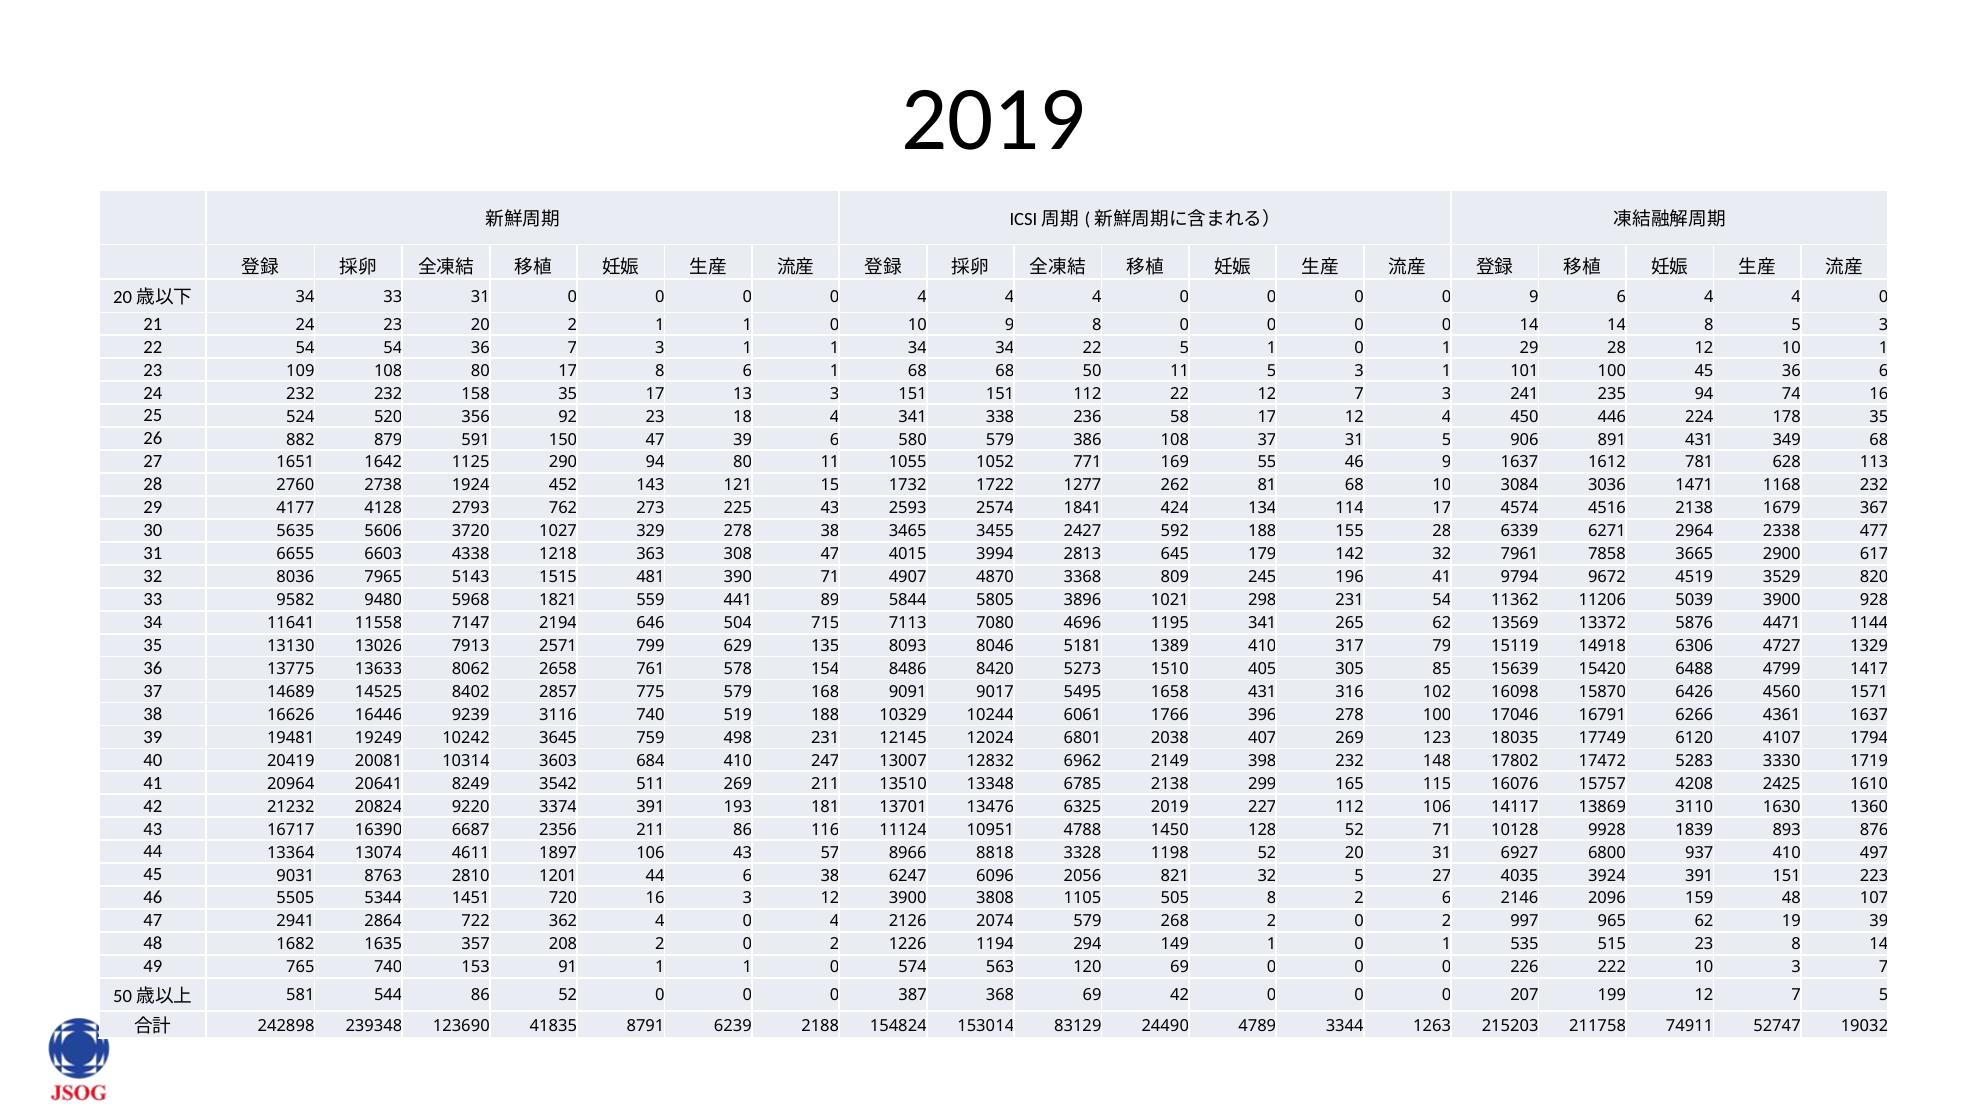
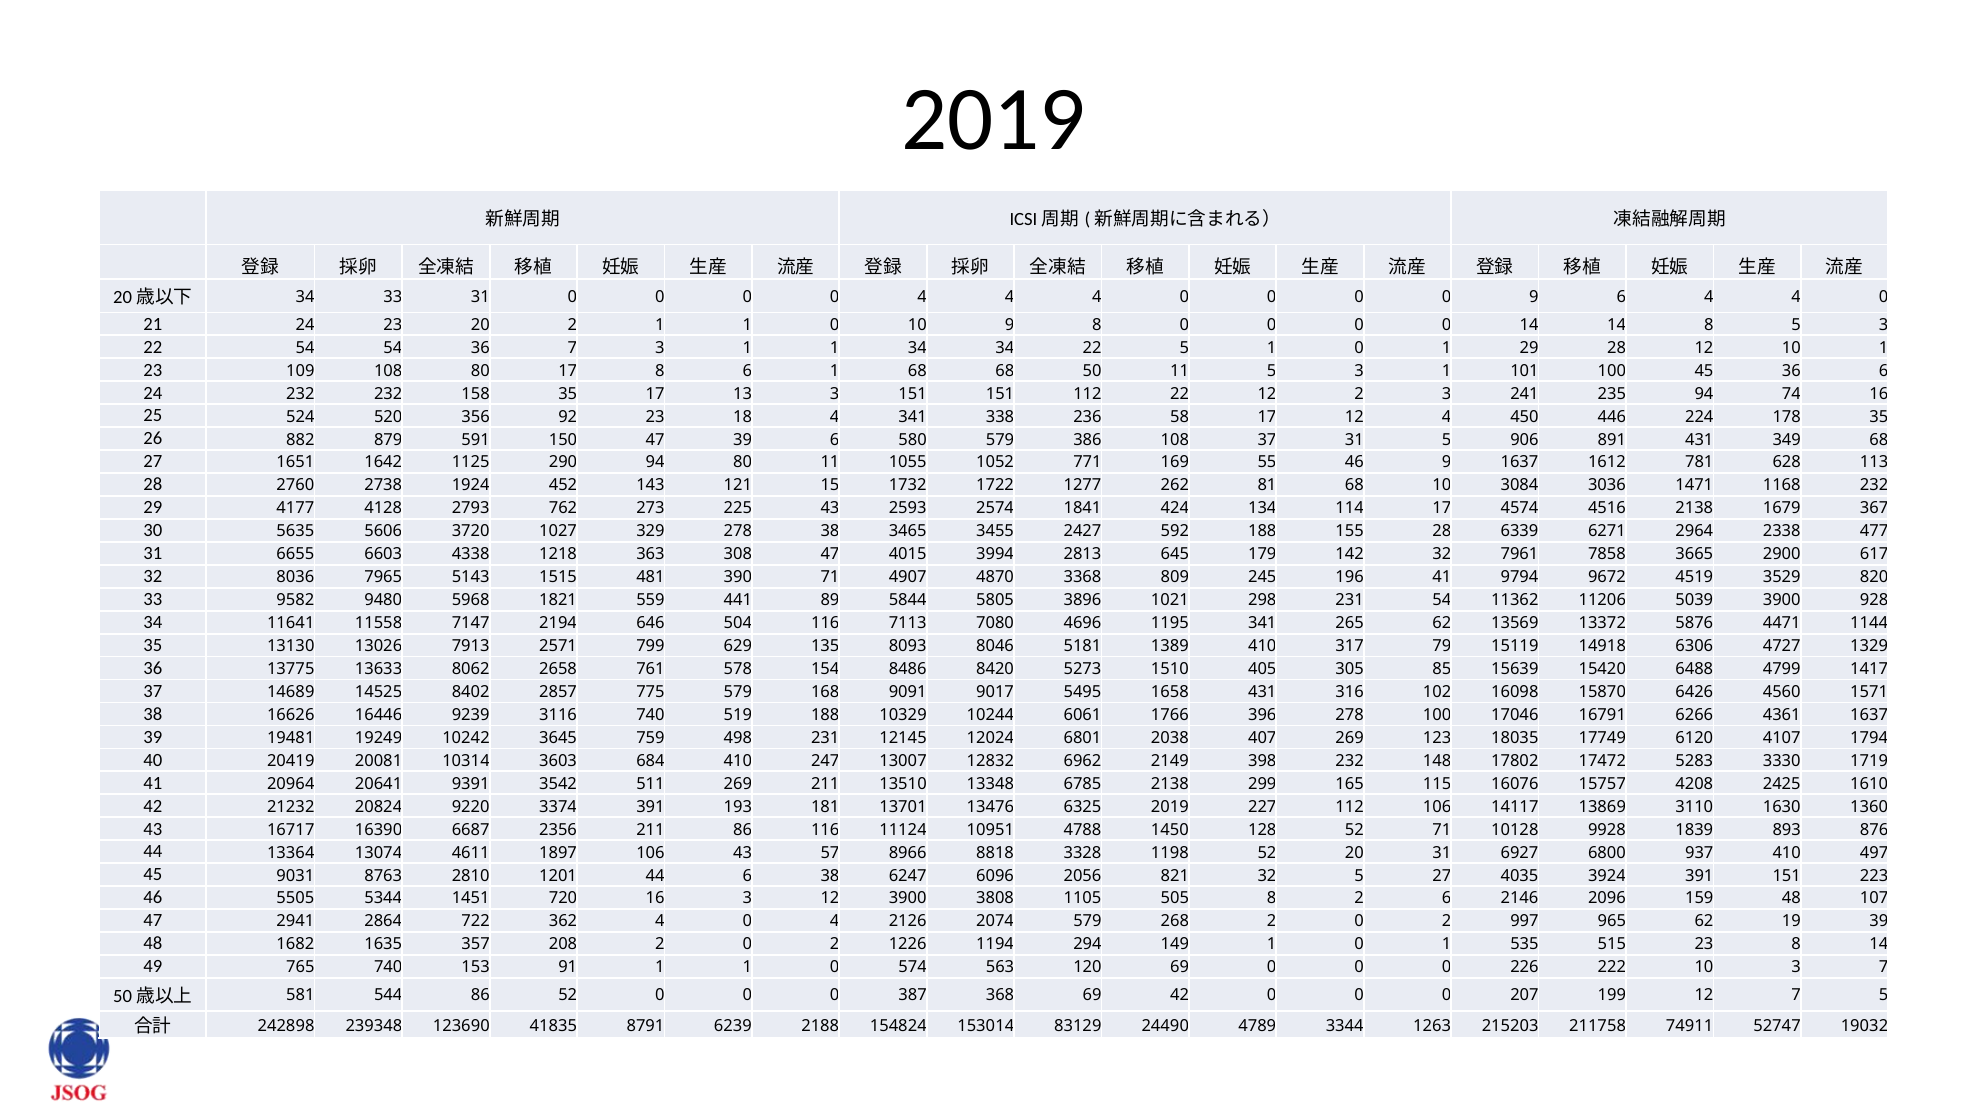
22 12 7: 7 -> 2
504 715: 715 -> 116
8249: 8249 -> 9391
